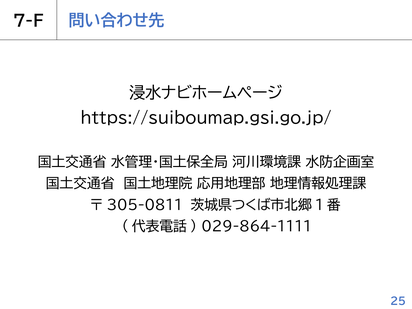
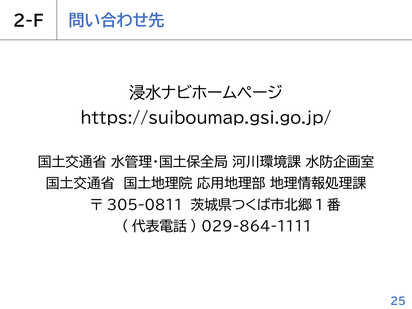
7-F: 7-F -> 2-F
